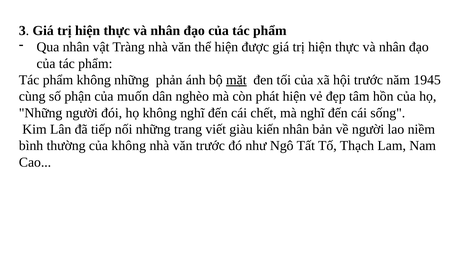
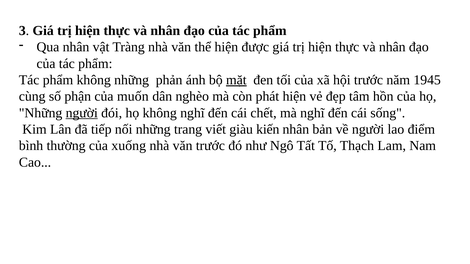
người at (82, 113) underline: none -> present
niềm: niềm -> điểm
của không: không -> xuống
